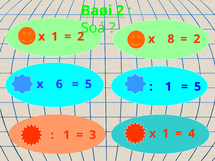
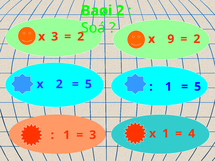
1 at (55, 37): 1 -> 3
8: 8 -> 9
x 6: 6 -> 2
